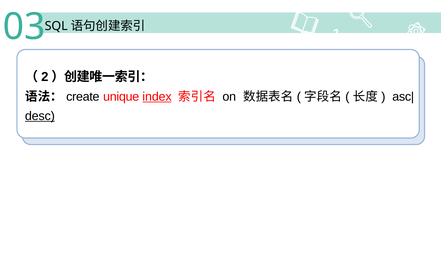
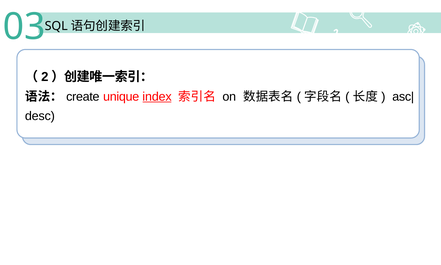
desc underline: present -> none
